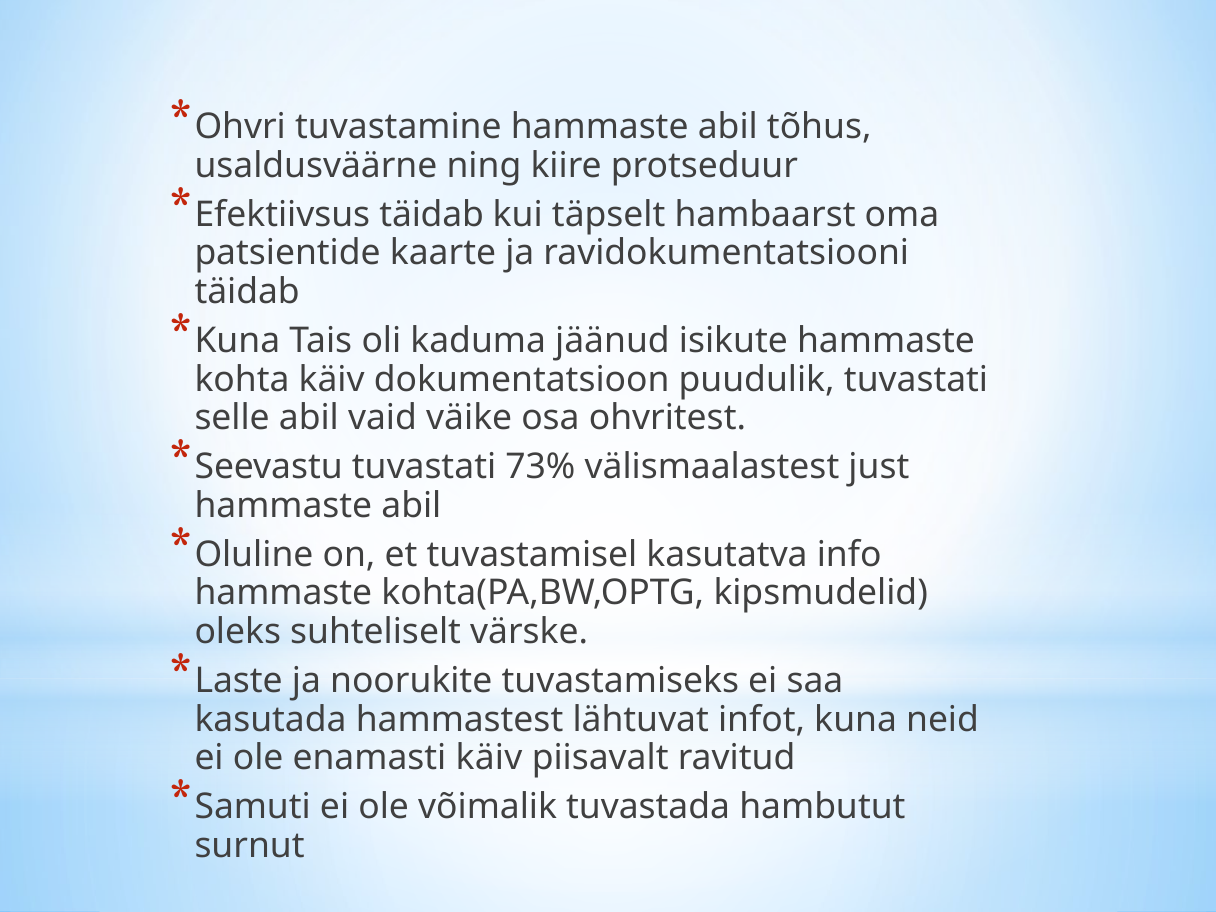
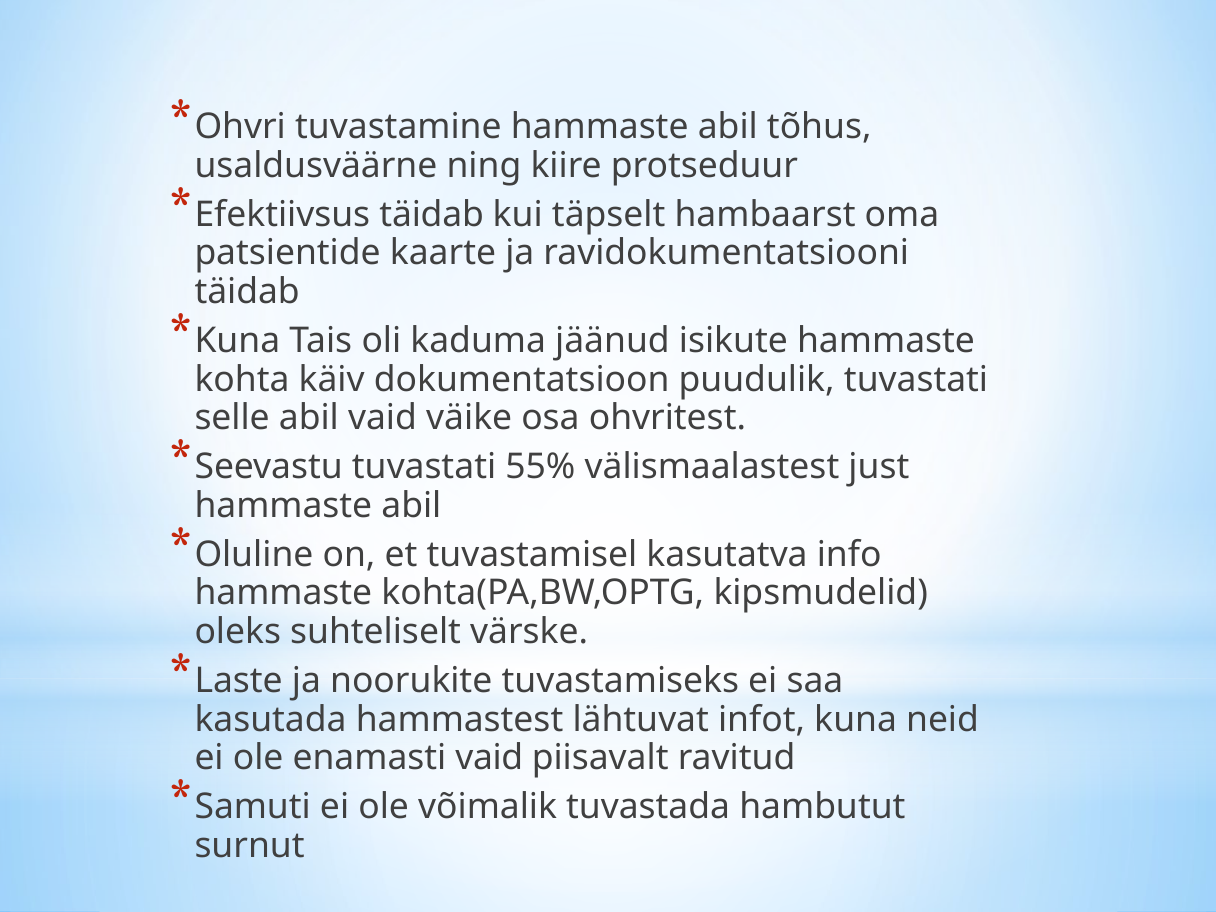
73%: 73% -> 55%
enamasti käiv: käiv -> vaid
